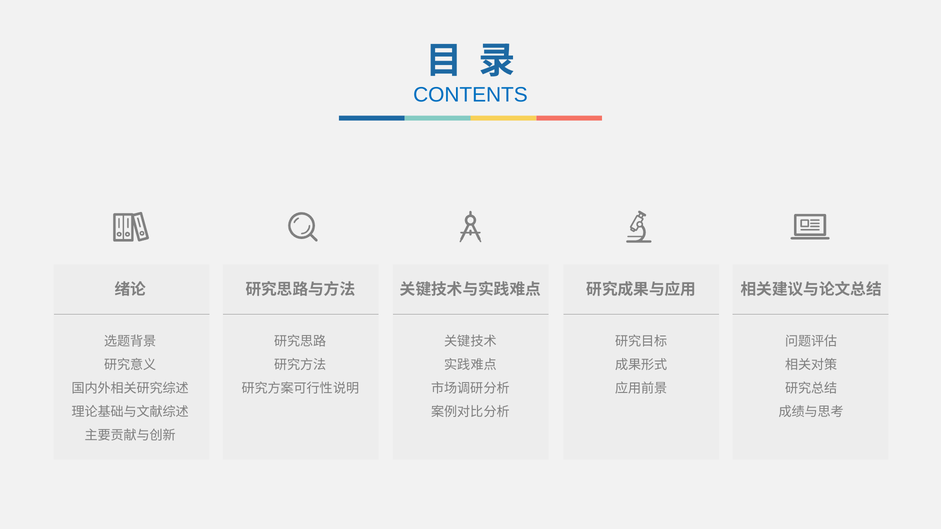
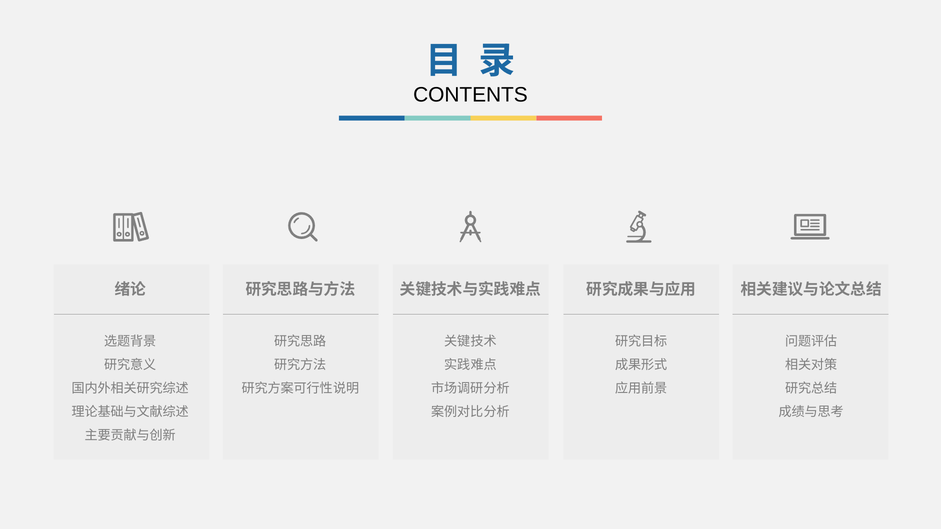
CONTENTS colour: blue -> black
